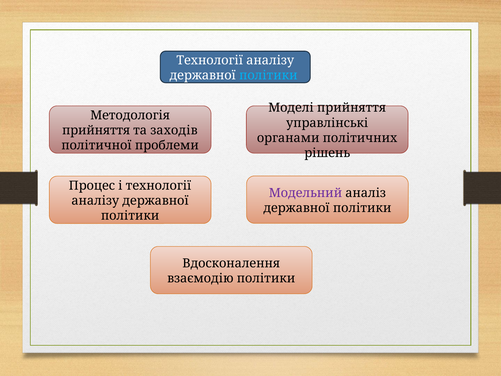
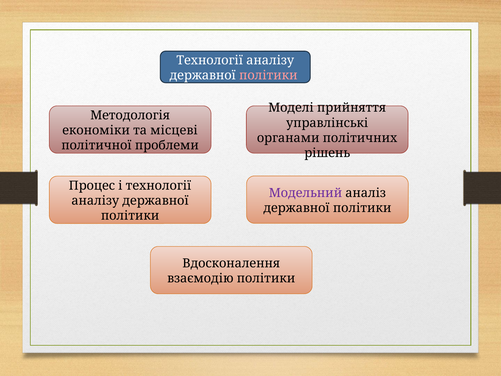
політики at (268, 75) colour: light blue -> pink
прийняття at (96, 130): прийняття -> економіки
заходів: заходів -> місцеві
